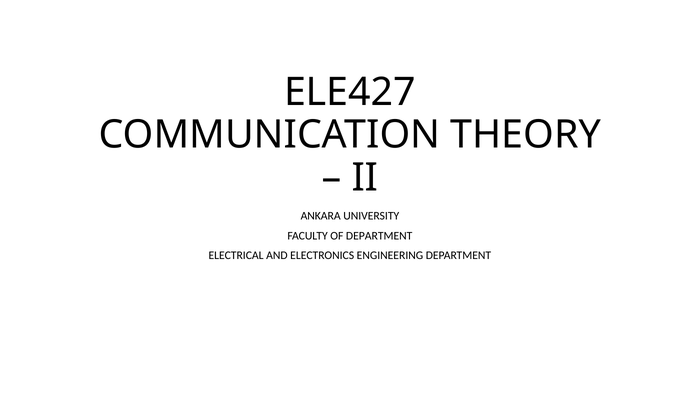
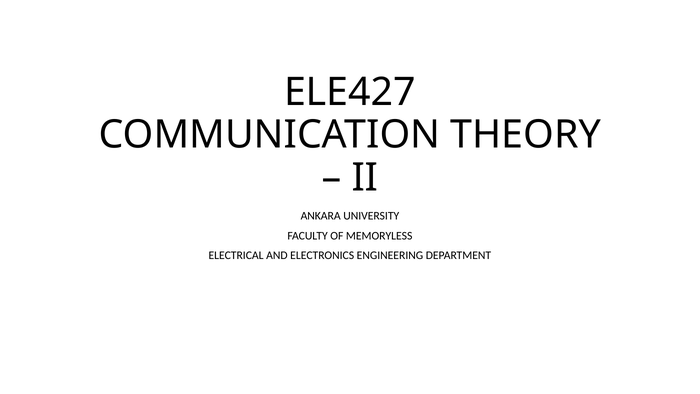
OF DEPARTMENT: DEPARTMENT -> MEMORYLESS
